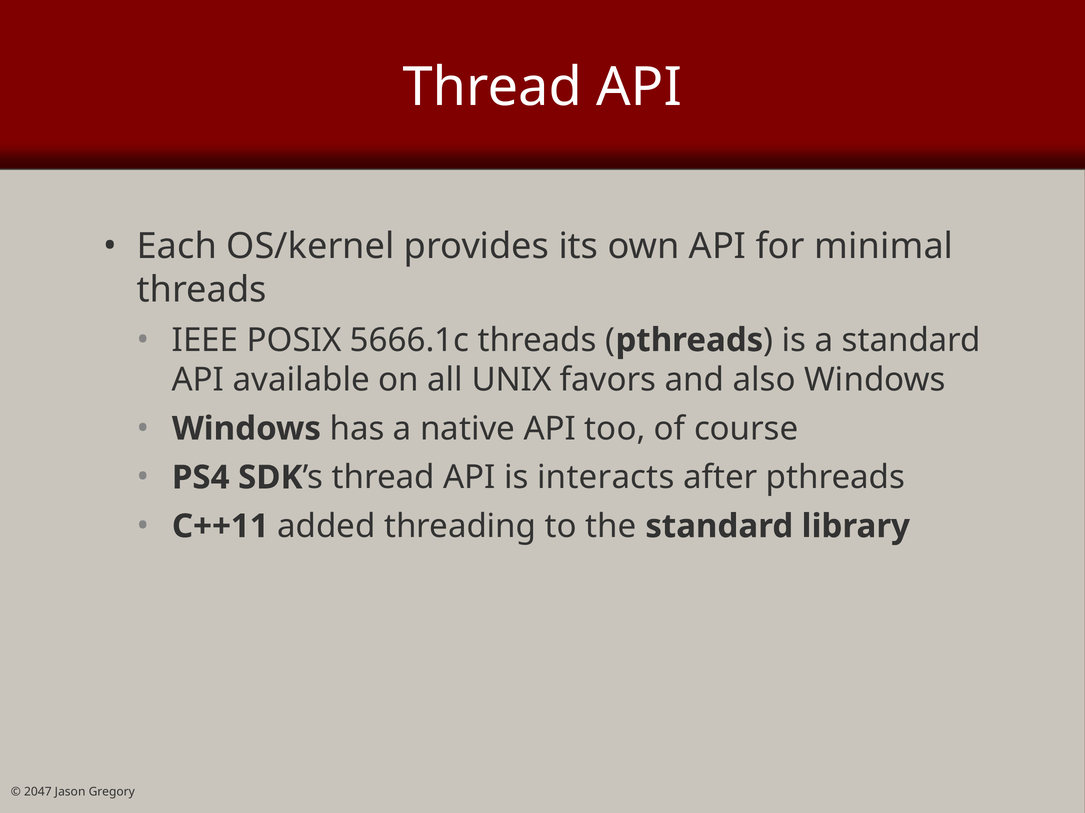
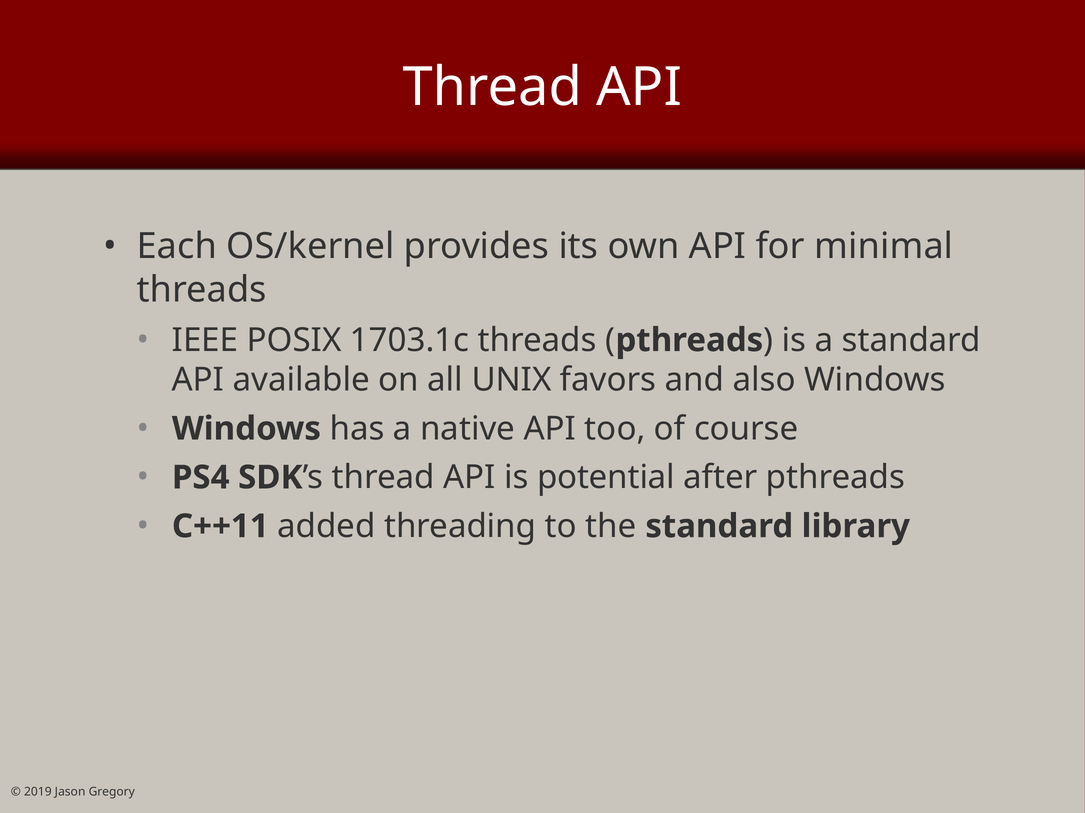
5666.1c: 5666.1c -> 1703.1c
interacts: interacts -> potential
2047: 2047 -> 2019
